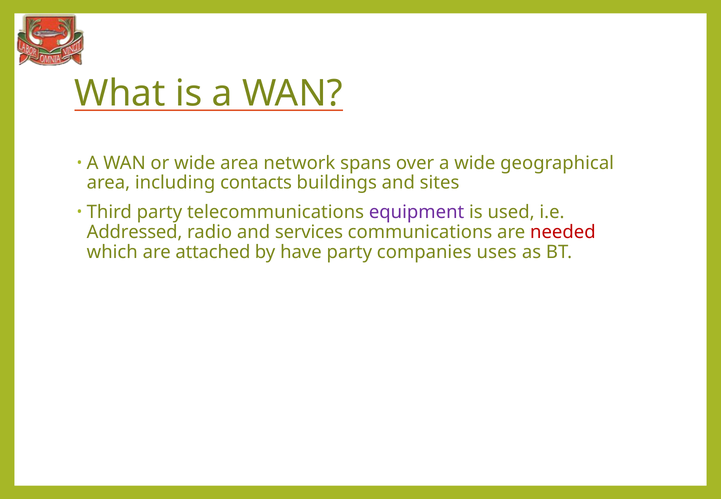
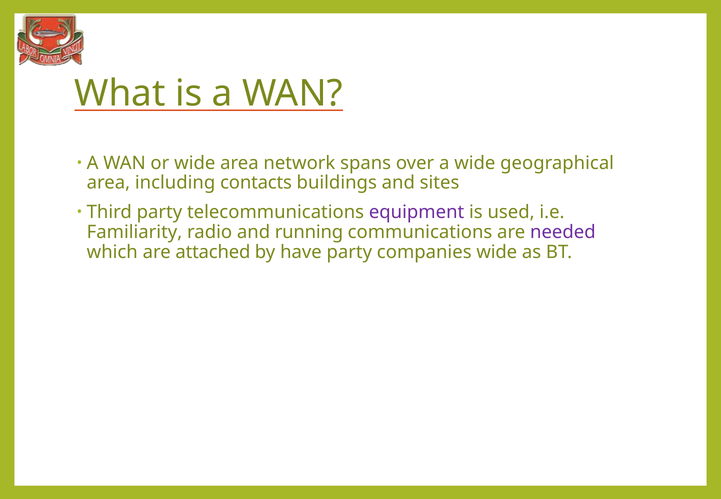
Addressed: Addressed -> Familiarity
services: services -> running
needed colour: red -> purple
companies uses: uses -> wide
